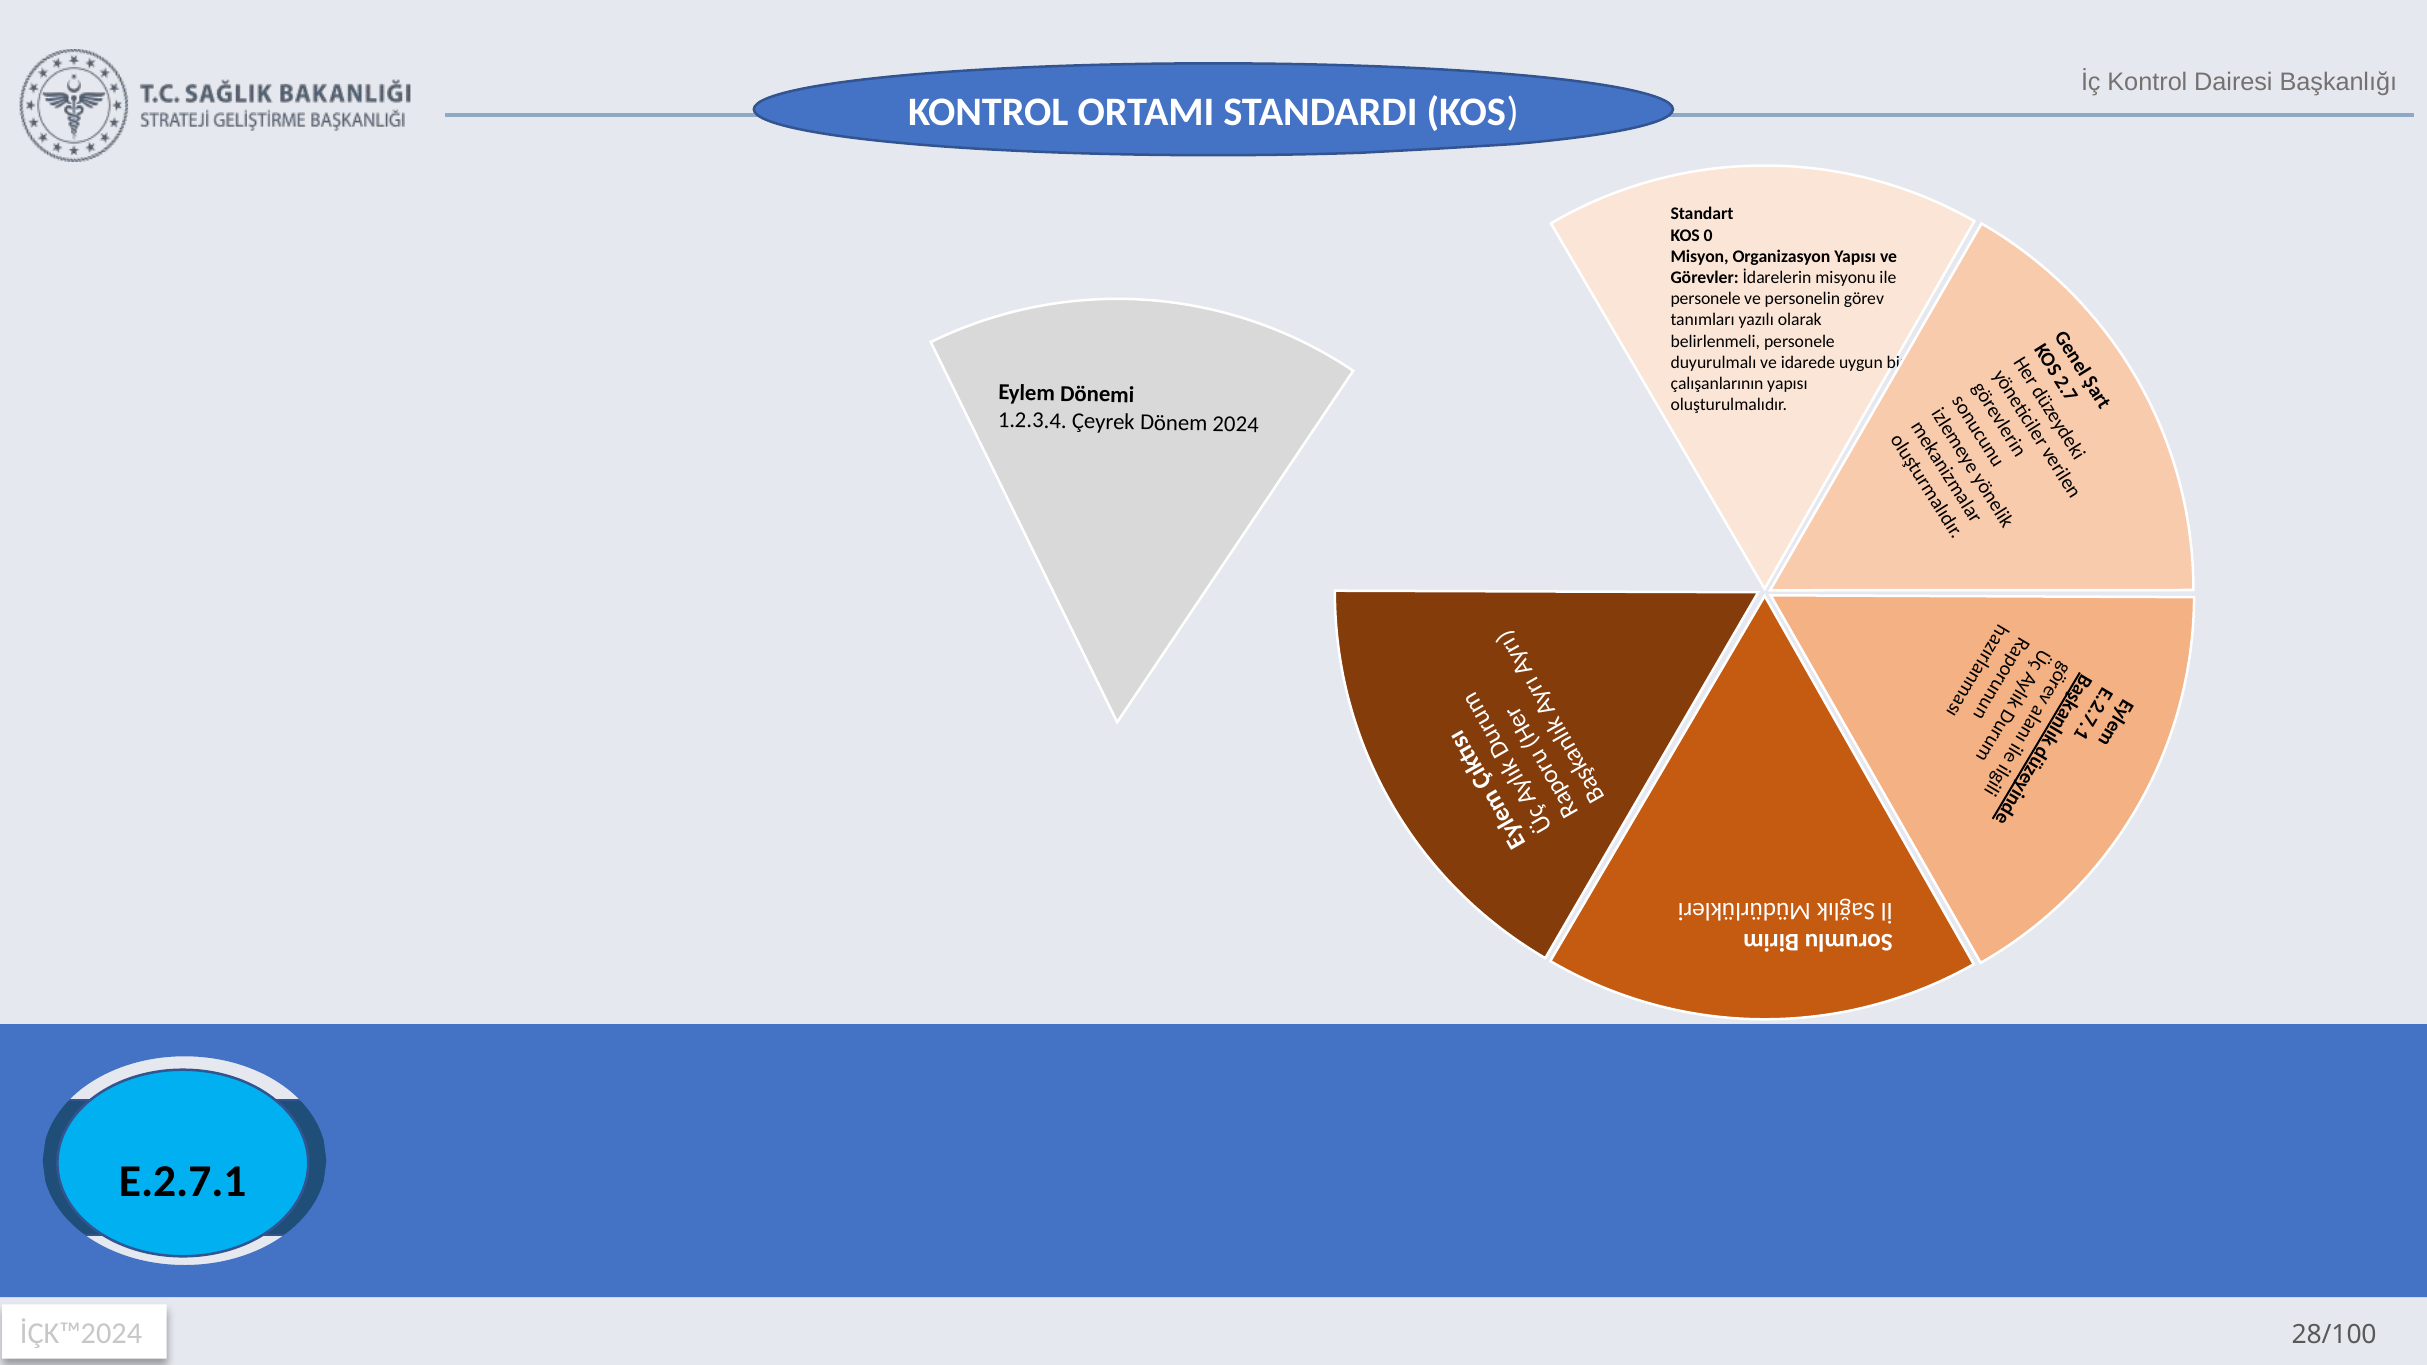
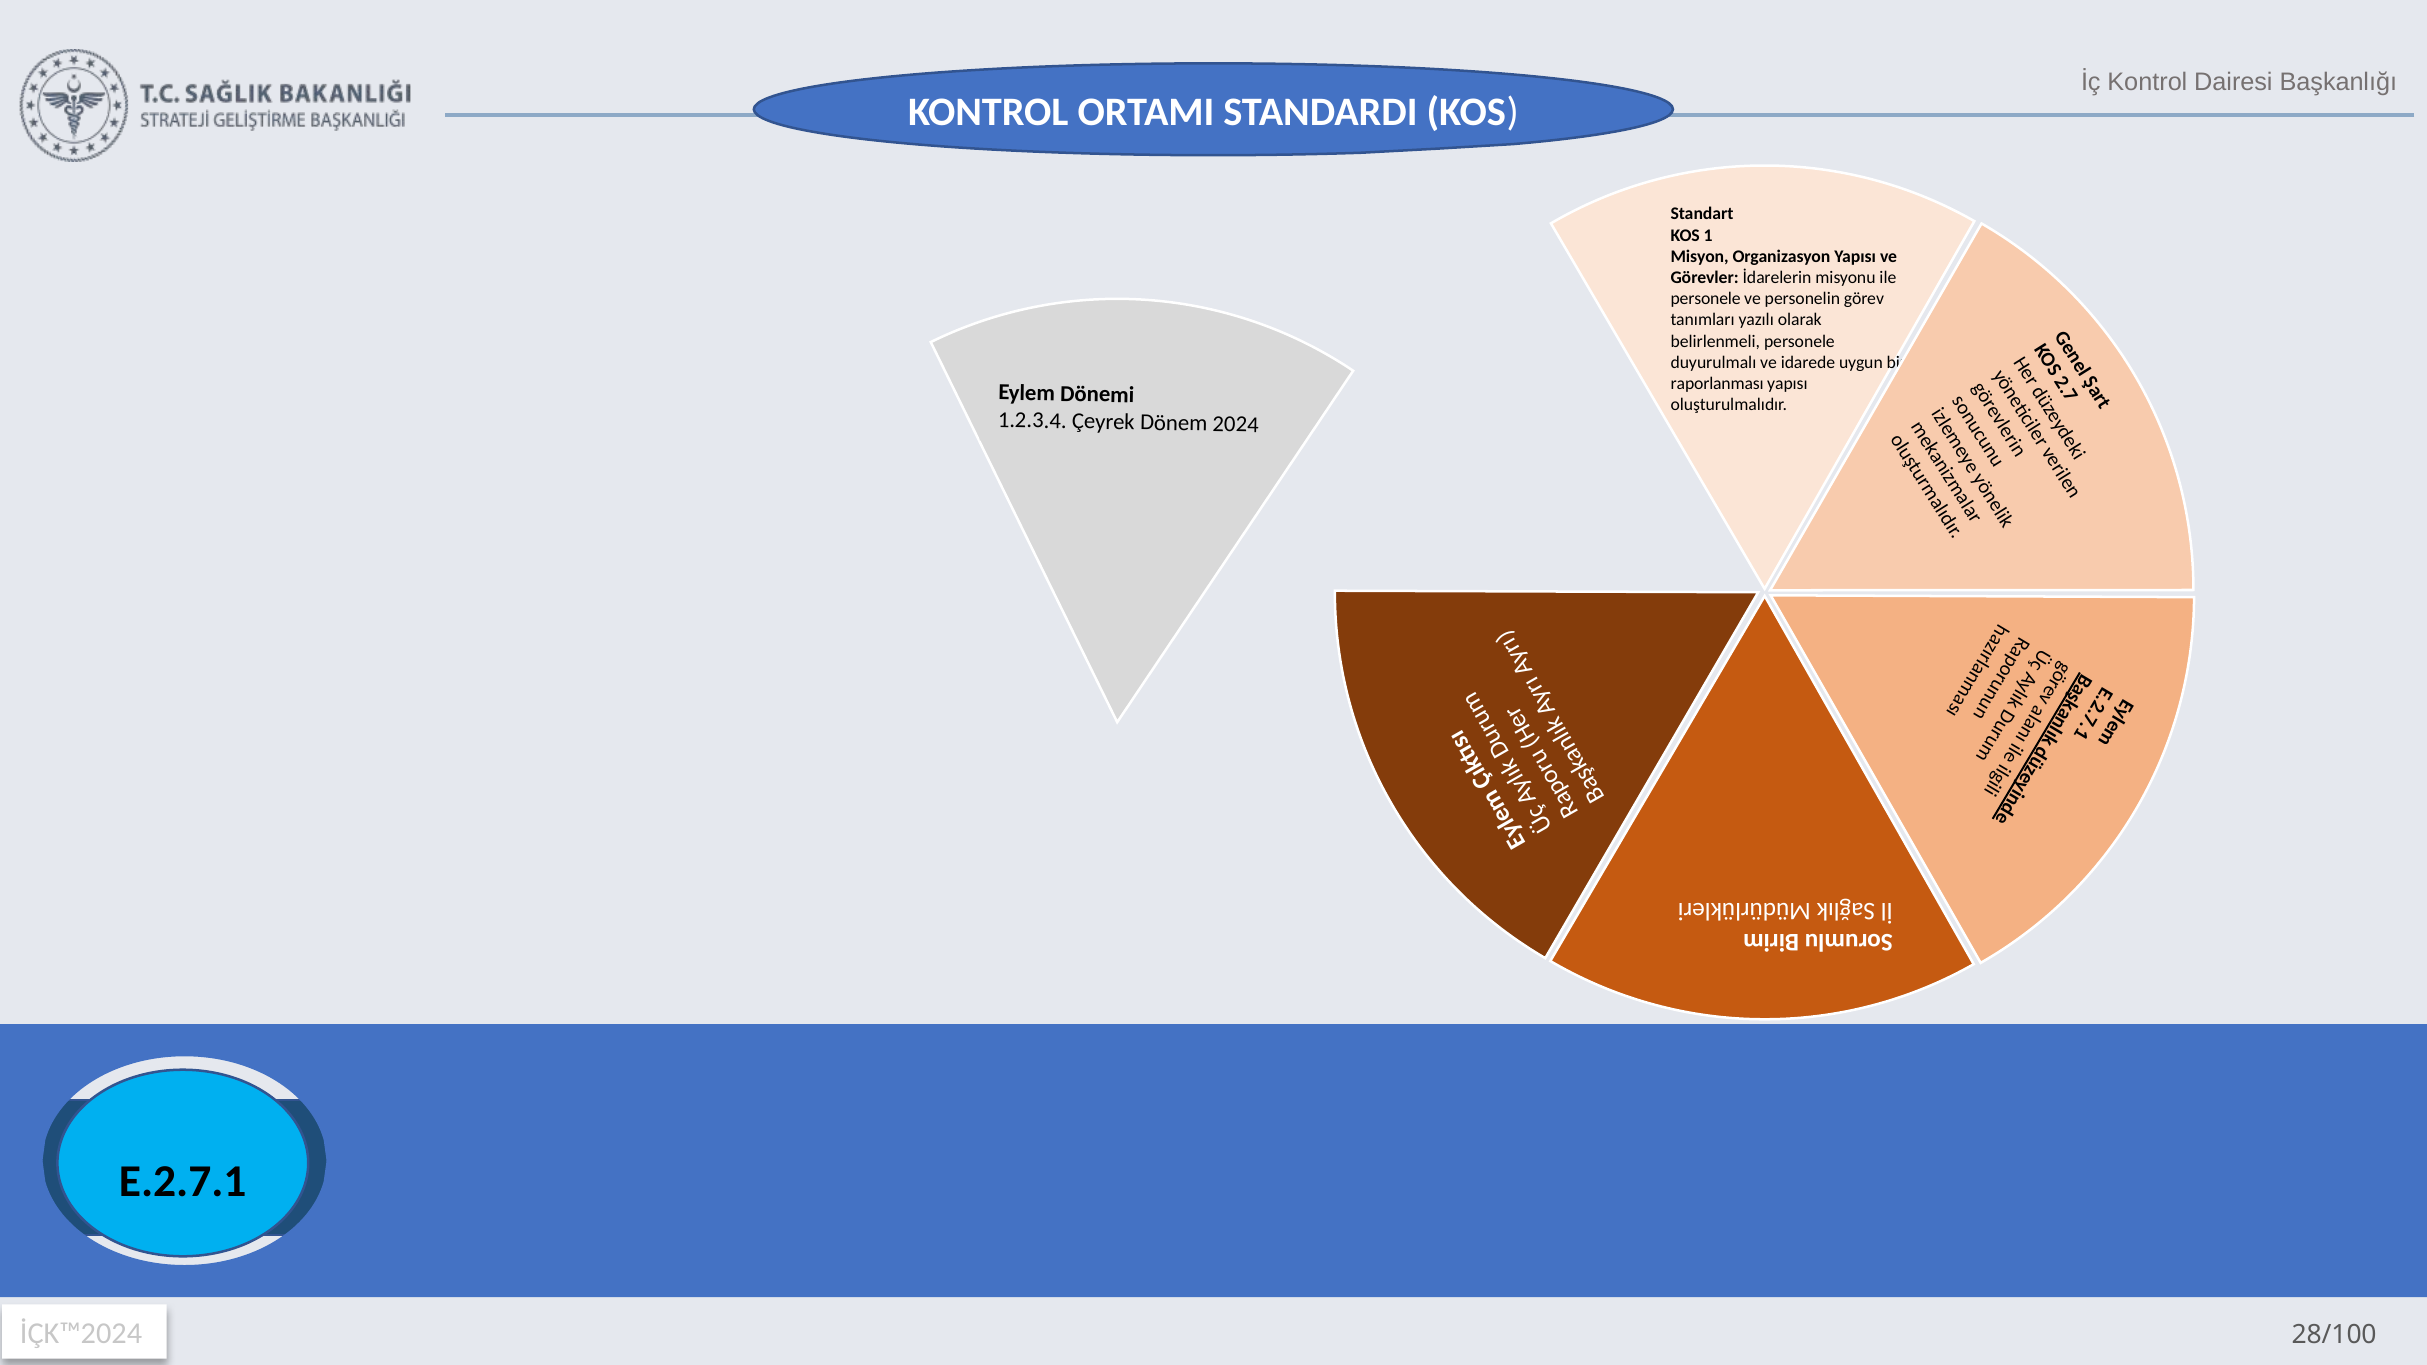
KOS 0: 0 -> 1
çalışanlarının: çalışanlarının -> raporlanması
